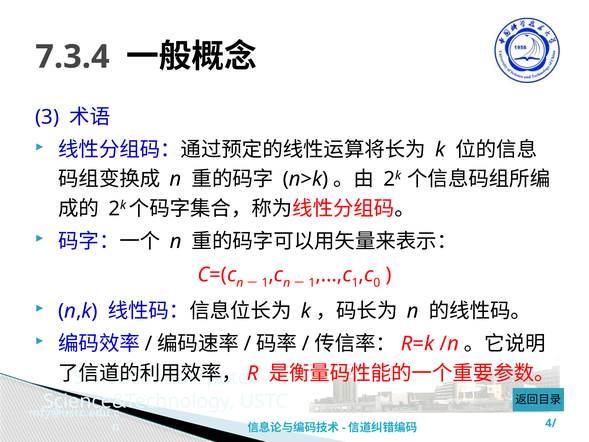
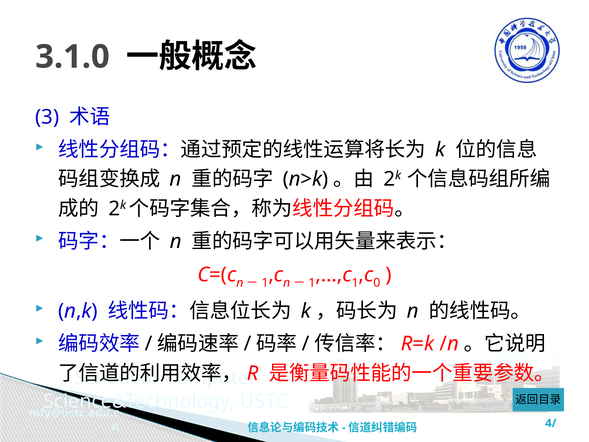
7.3.4: 7.3.4 -> 3.1.0
